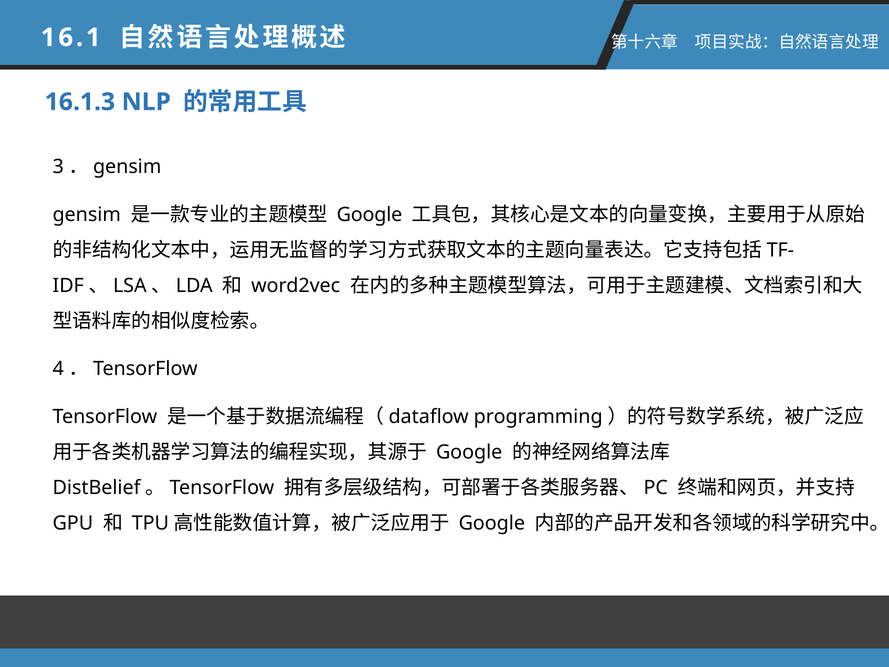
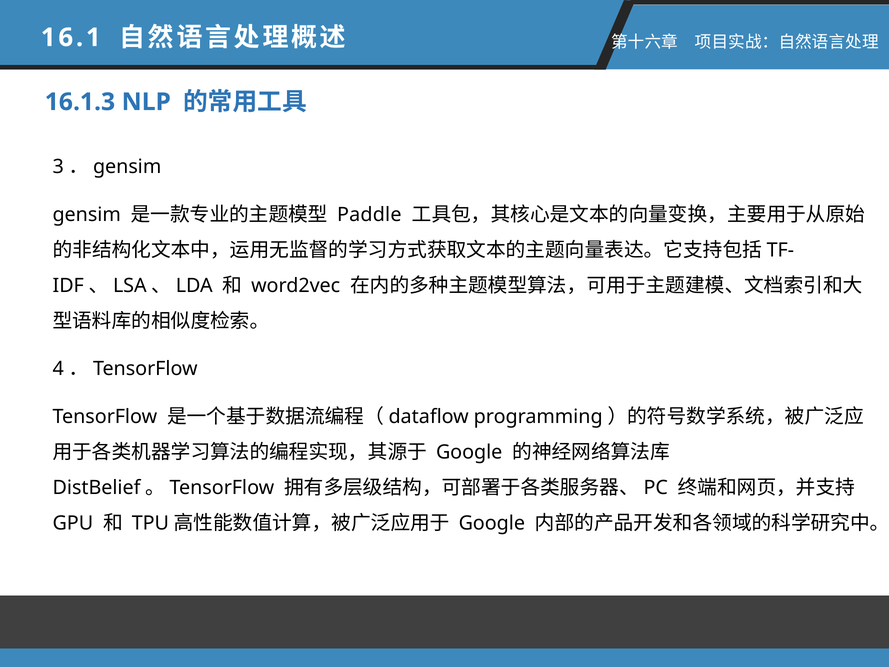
Google at (369, 214): Google -> Paddle
